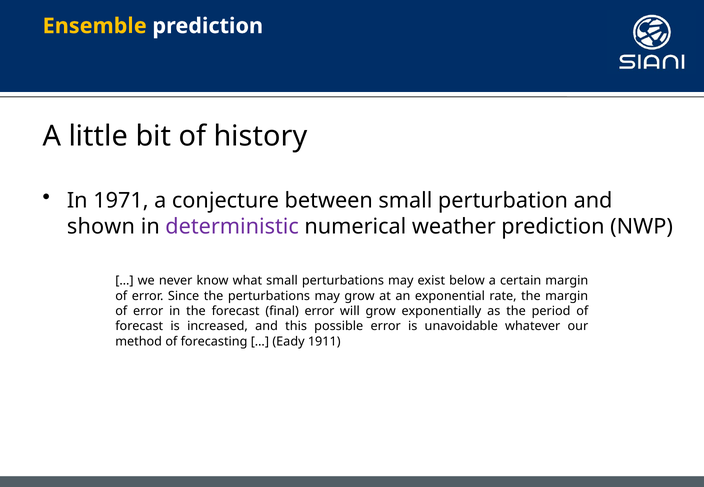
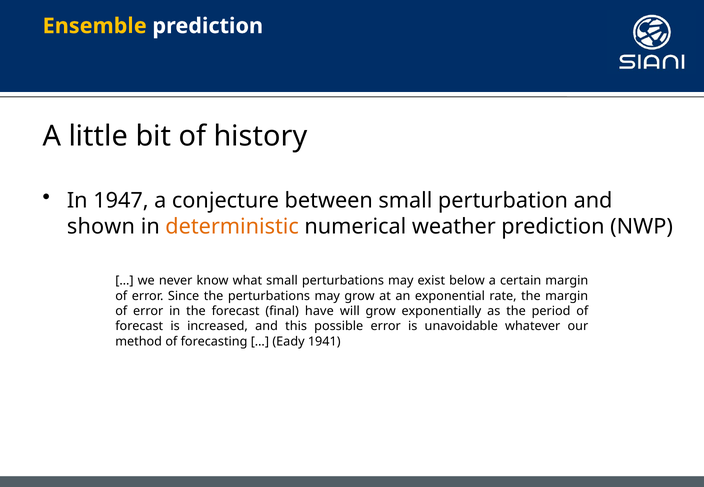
1971: 1971 -> 1947
deterministic colour: purple -> orange
final error: error -> have
1911: 1911 -> 1941
